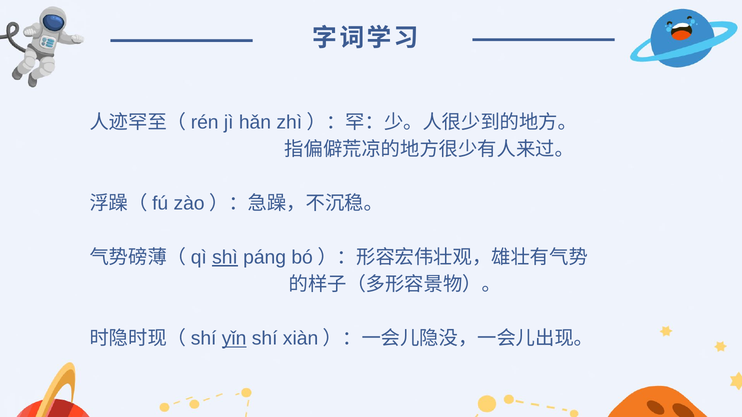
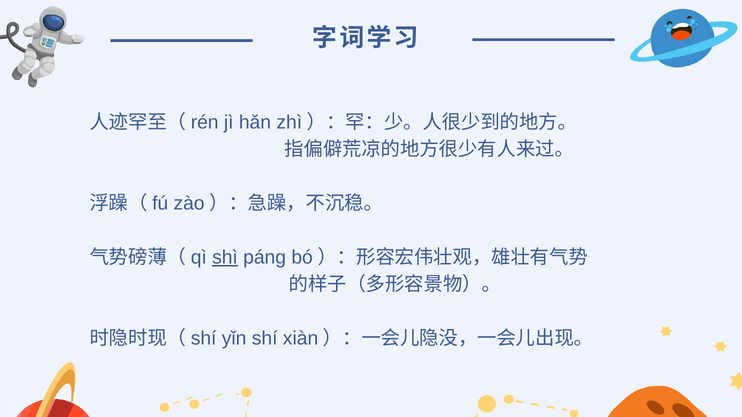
yǐn underline: present -> none
